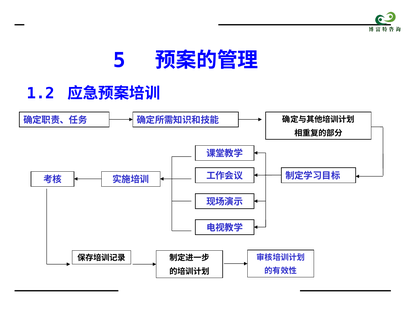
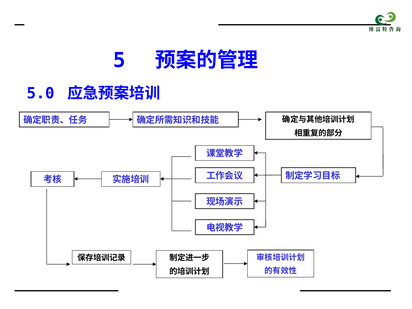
1.2: 1.2 -> 5.0
